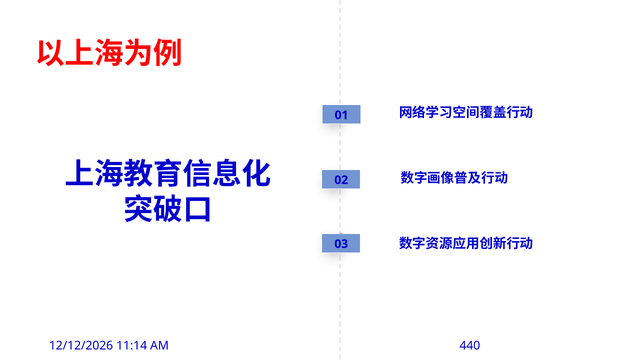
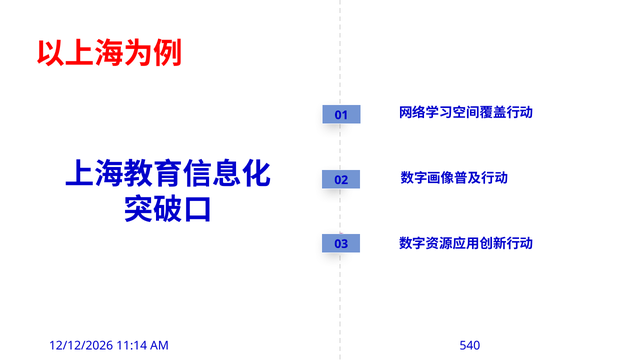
440: 440 -> 540
